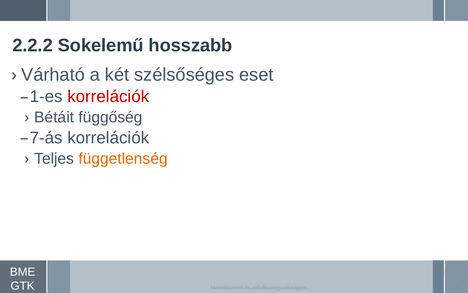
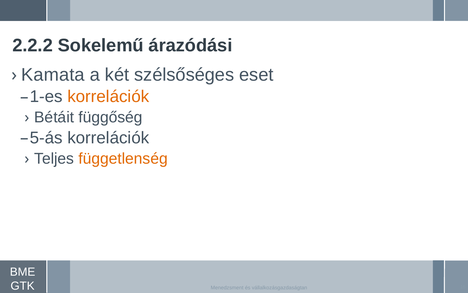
hosszabb: hosszabb -> árazódási
Várható: Várható -> Kamata
korrelációk at (108, 97) colour: red -> orange
7-ás: 7-ás -> 5-ás
